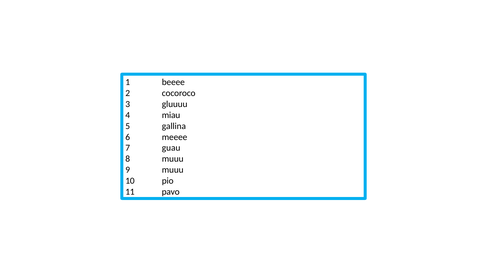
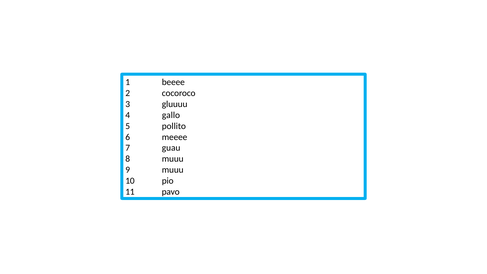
miau: miau -> gallo
gallina: gallina -> pollito
